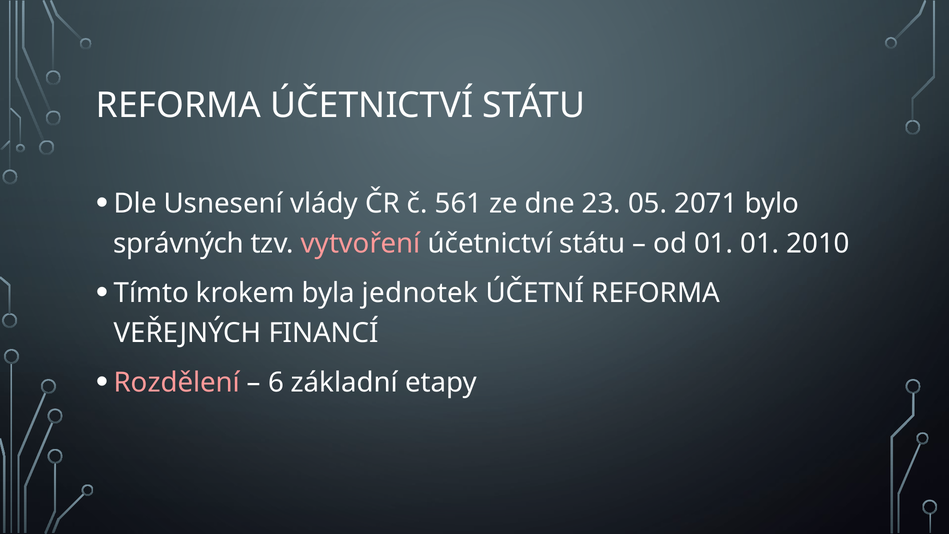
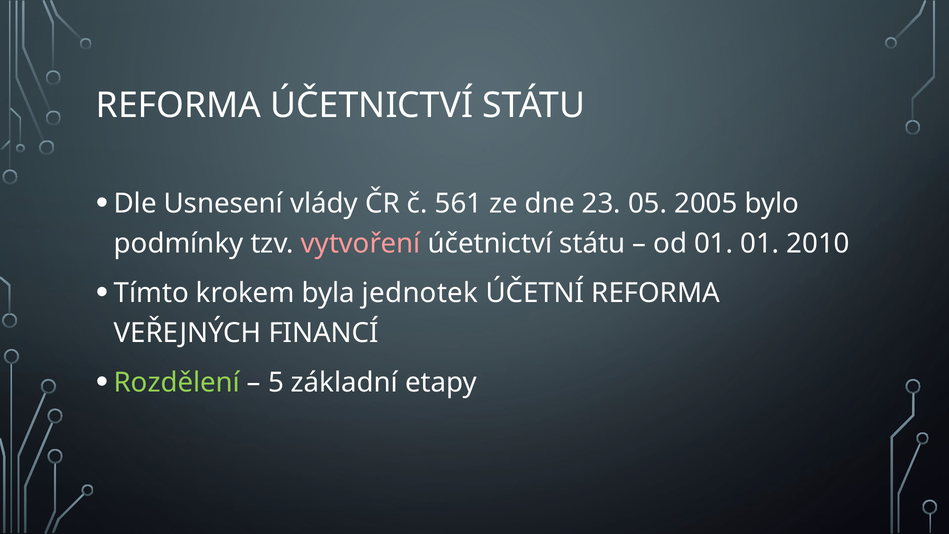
2071: 2071 -> 2005
správných: správných -> podmínky
Rozdělení colour: pink -> light green
6: 6 -> 5
